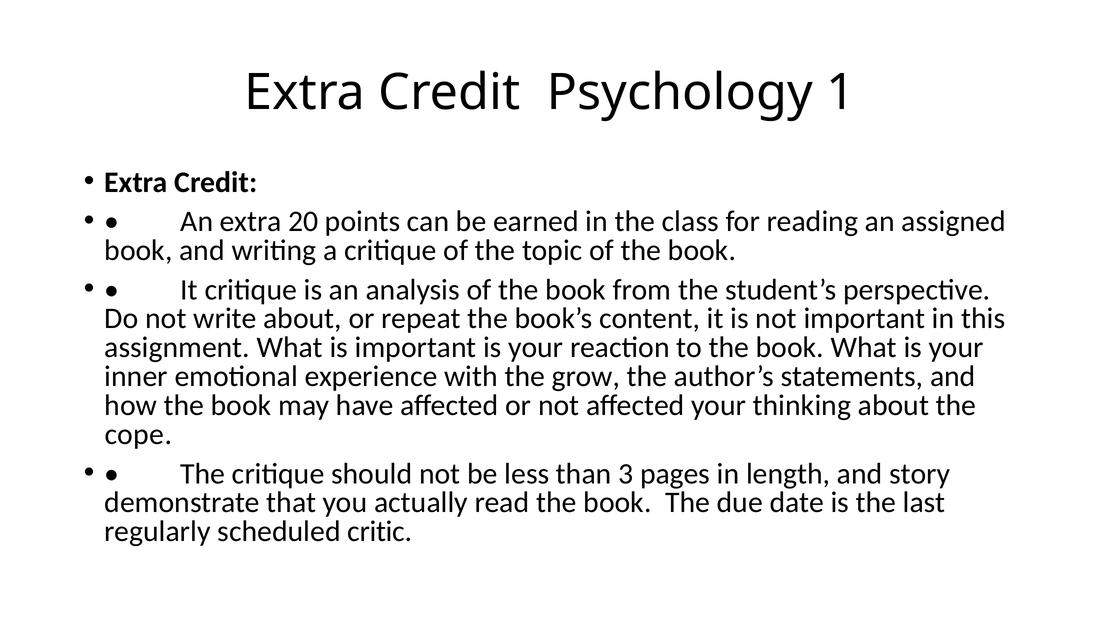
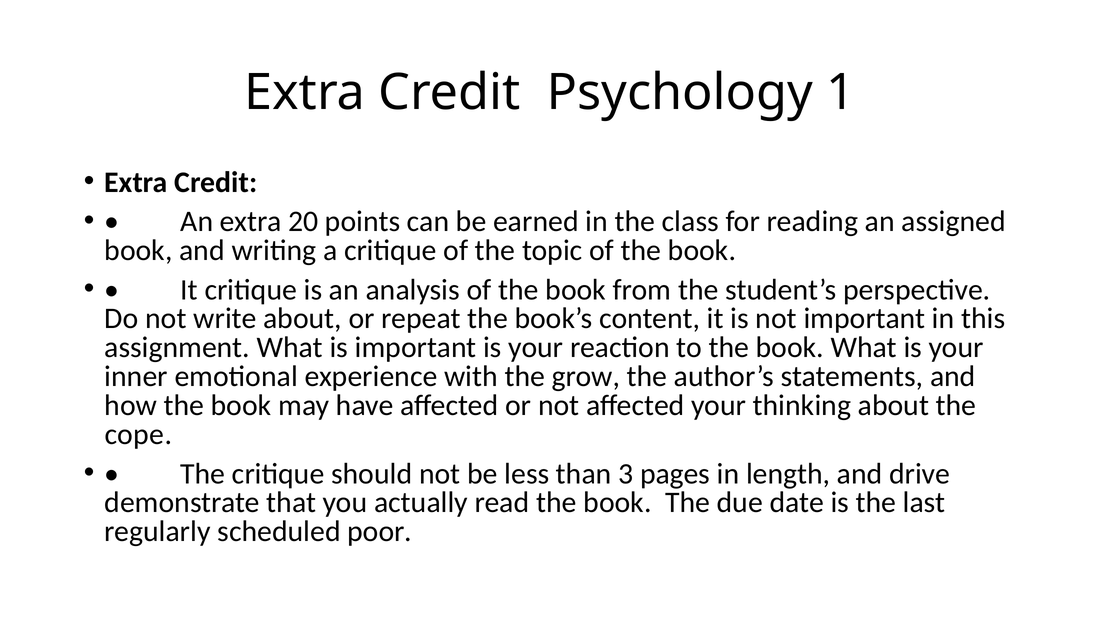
story: story -> drive
critic: critic -> poor
